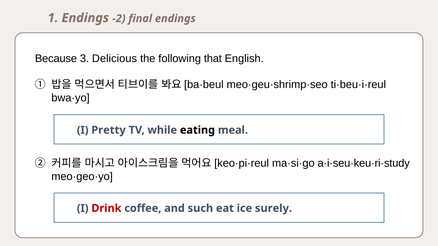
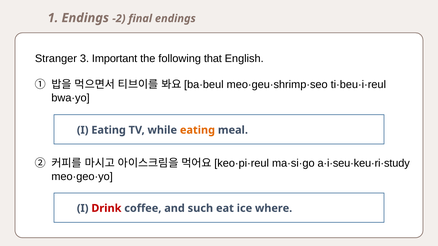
Because: Because -> Stranger
Delicious: Delicious -> Important
I Pretty: Pretty -> Eating
eating at (197, 130) colour: black -> orange
surely: surely -> where
